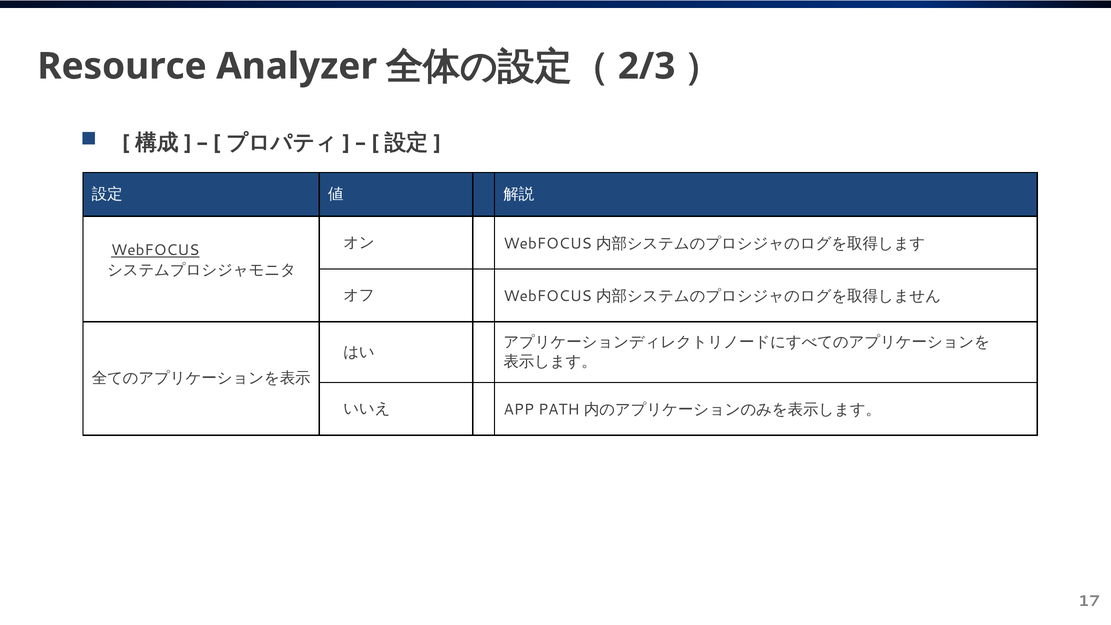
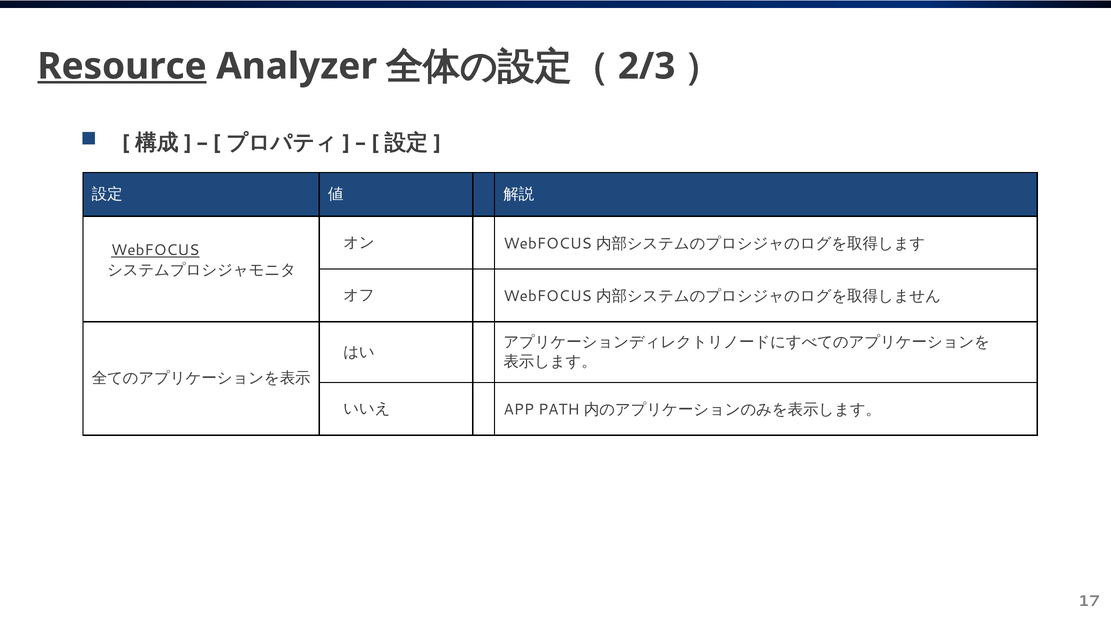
Resource underline: none -> present
